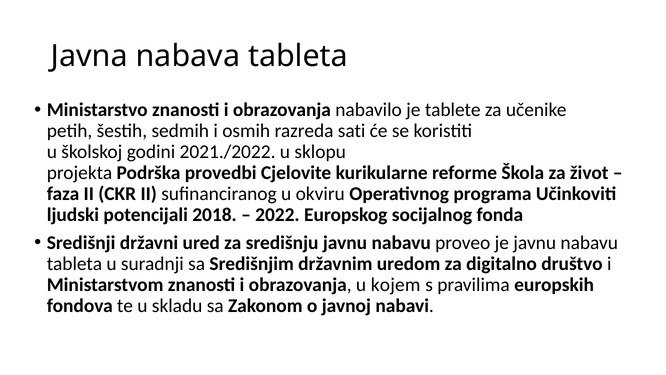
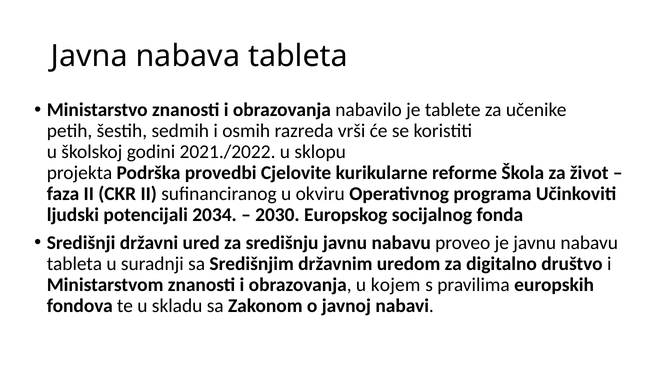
sati: sati -> vrši
2018: 2018 -> 2034
2022: 2022 -> 2030
